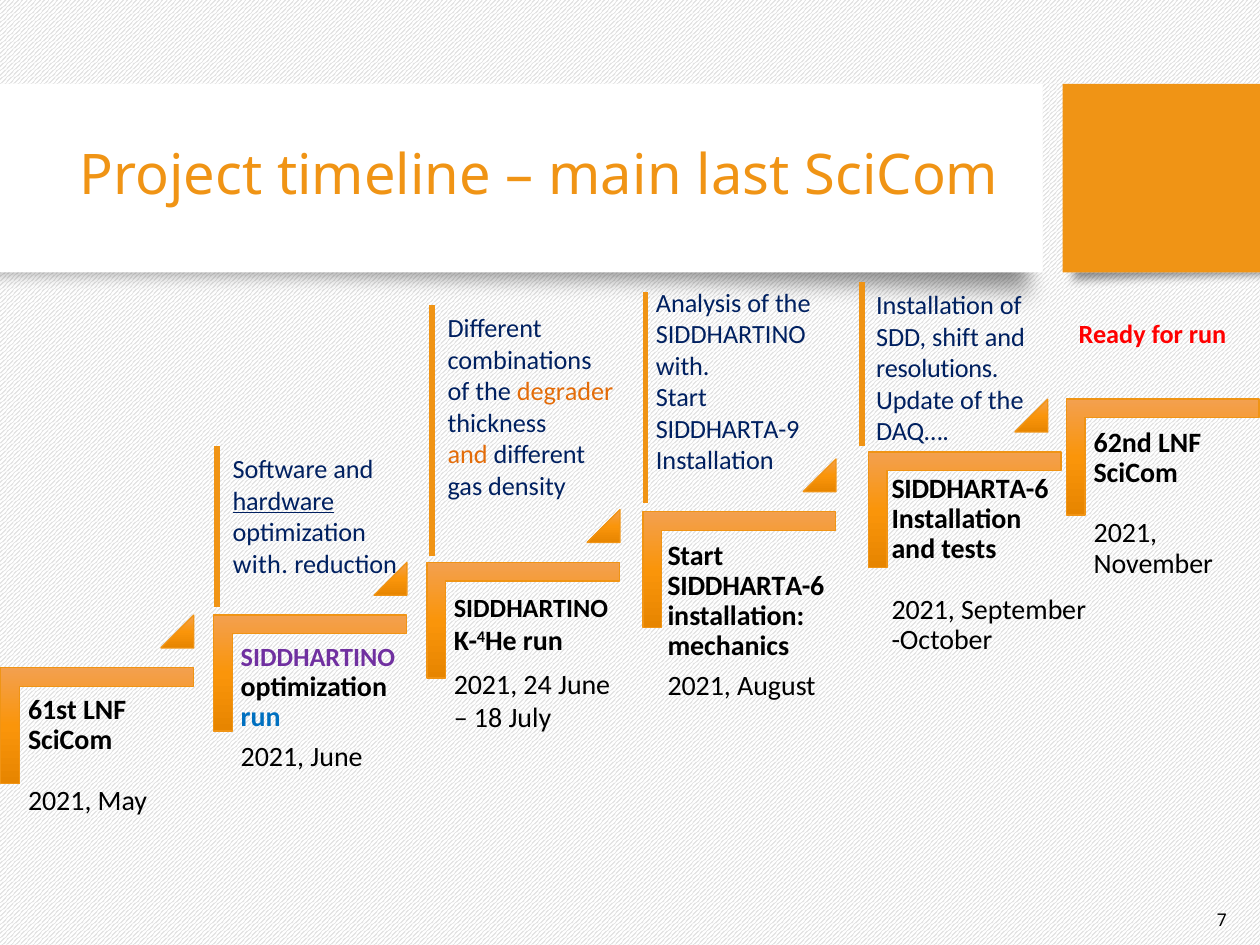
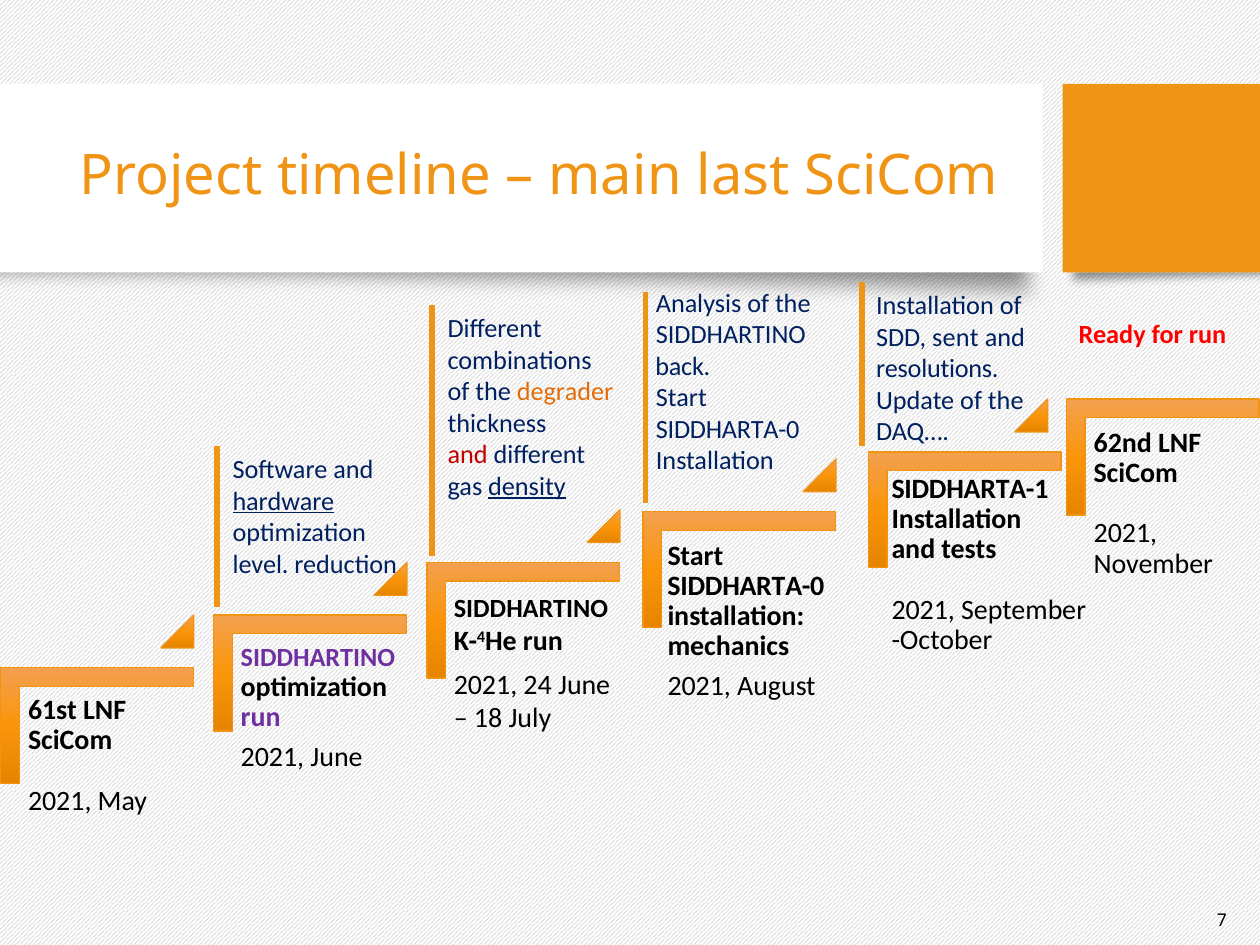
shift: shift -> sent
with at (683, 367): with -> back
SIDDHARTA-9 at (728, 430): SIDDHARTA-9 -> SIDDHARTA-0
and at (468, 455) colour: orange -> red
density underline: none -> present
SIDDHARTA-6 at (970, 489): SIDDHARTA-6 -> SIDDHARTA-1
with at (260, 564): with -> level
SIDDHARTA-6 at (746, 586): SIDDHARTA-6 -> SIDDHARTA-0
run at (261, 717) colour: blue -> purple
